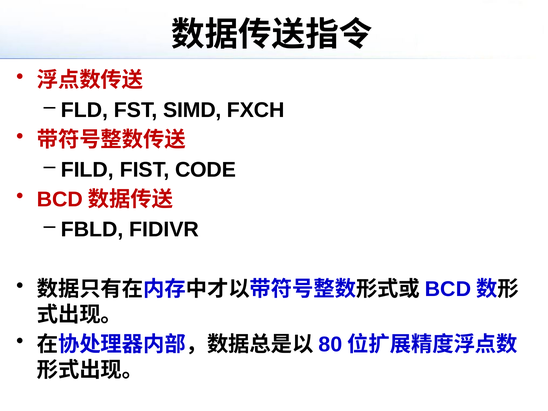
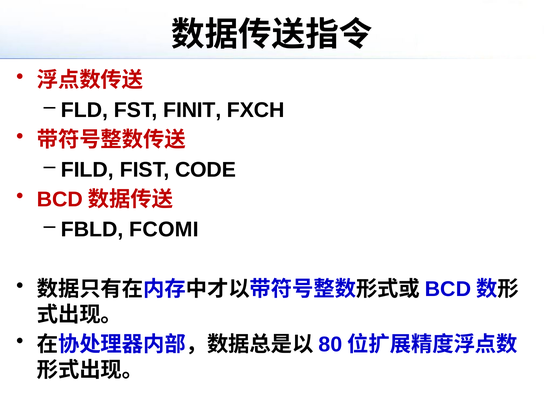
SIMD: SIMD -> FINIT
FIDIVR: FIDIVR -> FCOMI
